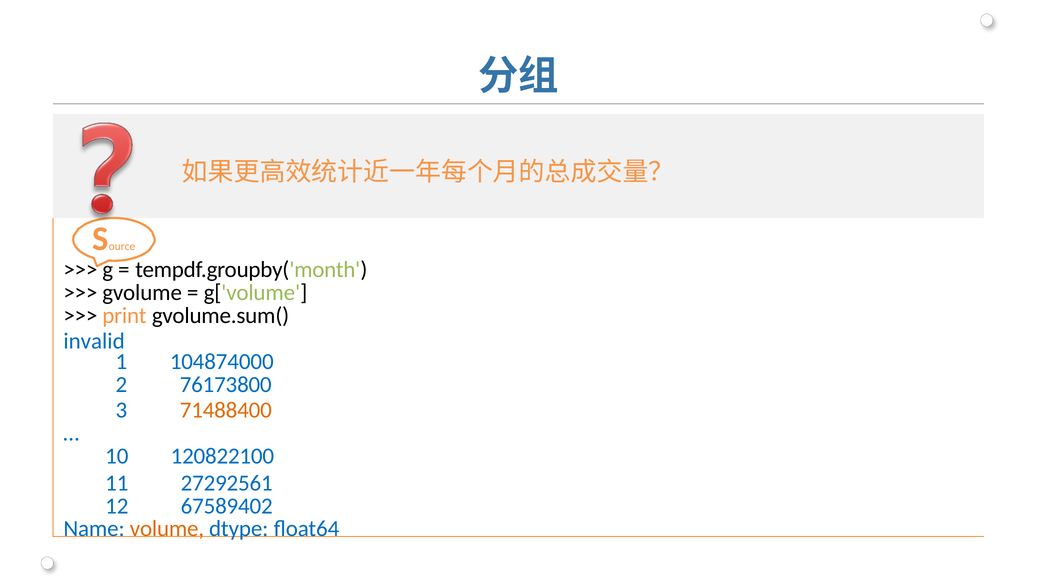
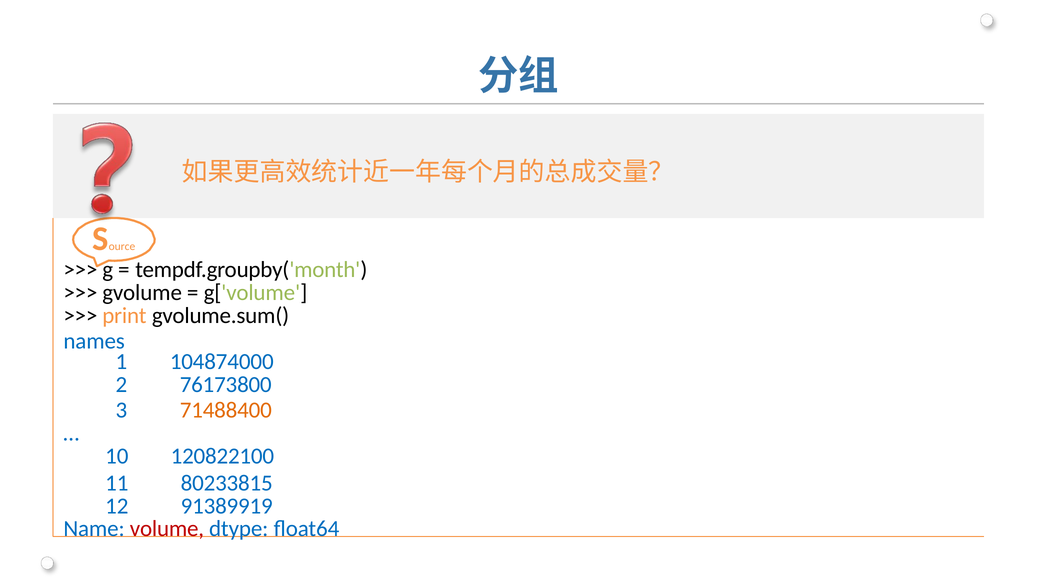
invalid: invalid -> names
27292561: 27292561 -> 80233815
67589402: 67589402 -> 91389919
volume colour: orange -> red
